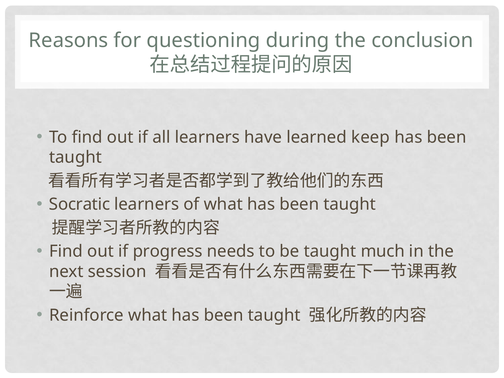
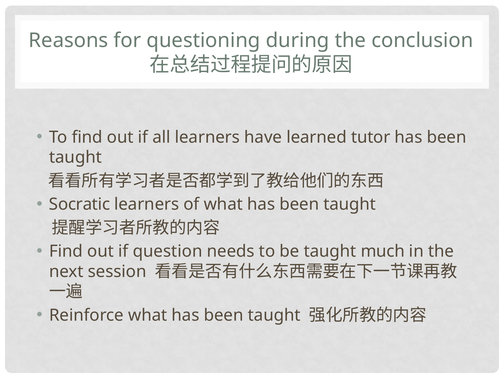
keep: keep -> tutor
progress: progress -> question
